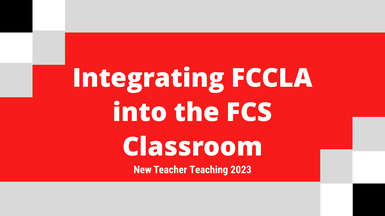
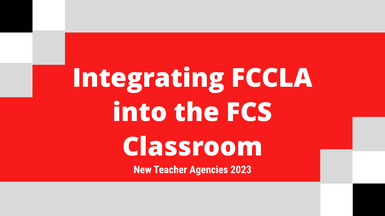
Teaching: Teaching -> Agencies
